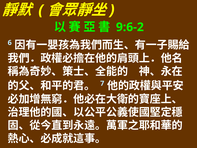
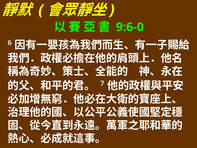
9:6-2: 9:6-2 -> 9:6-0
